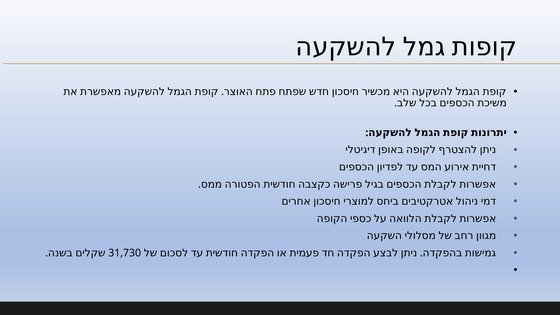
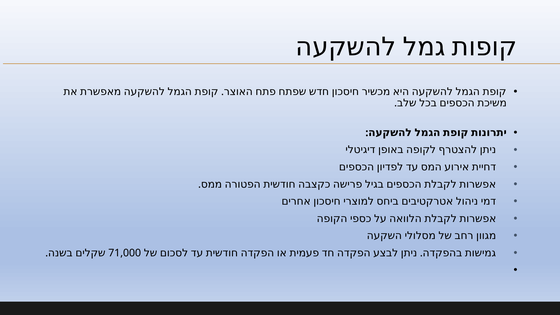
31,730: 31,730 -> 71,000
